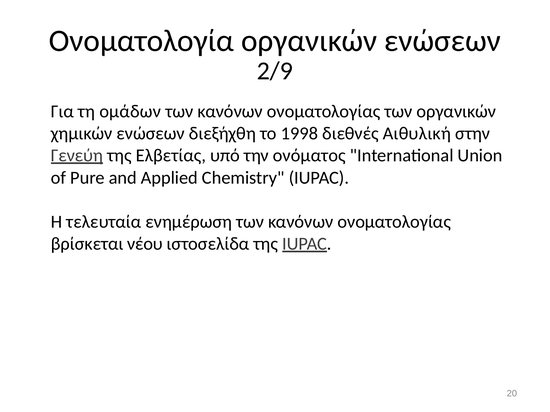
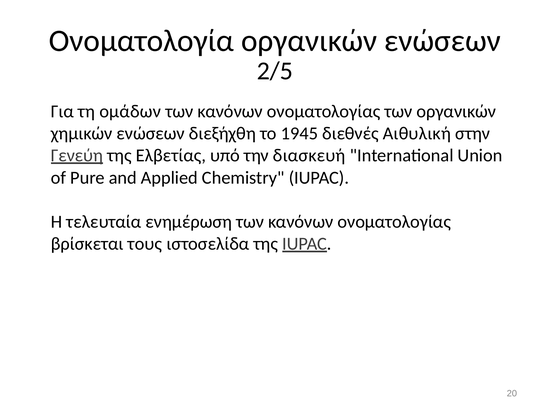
2/9: 2/9 -> 2/5
1998: 1998 -> 1945
ονόματος: ονόματος -> διασκευή
νέου: νέου -> τους
